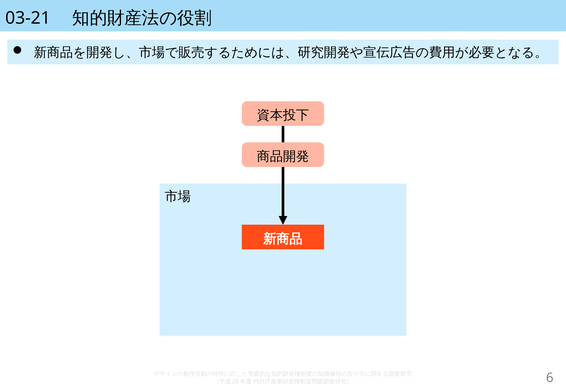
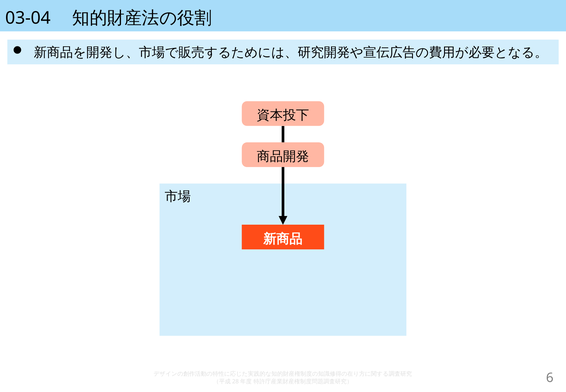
03-21: 03-21 -> 03-04
